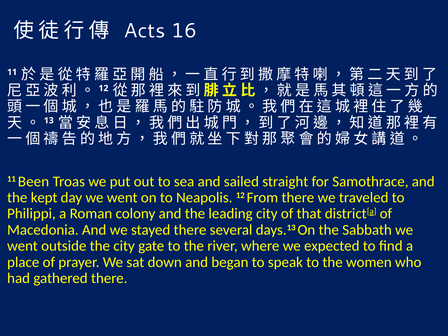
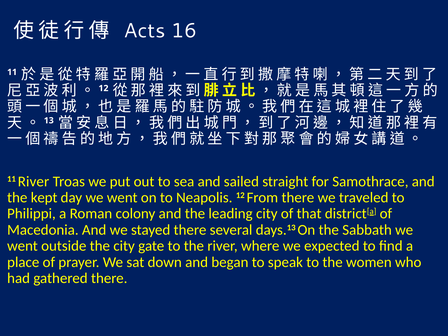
11 Been: Been -> River
